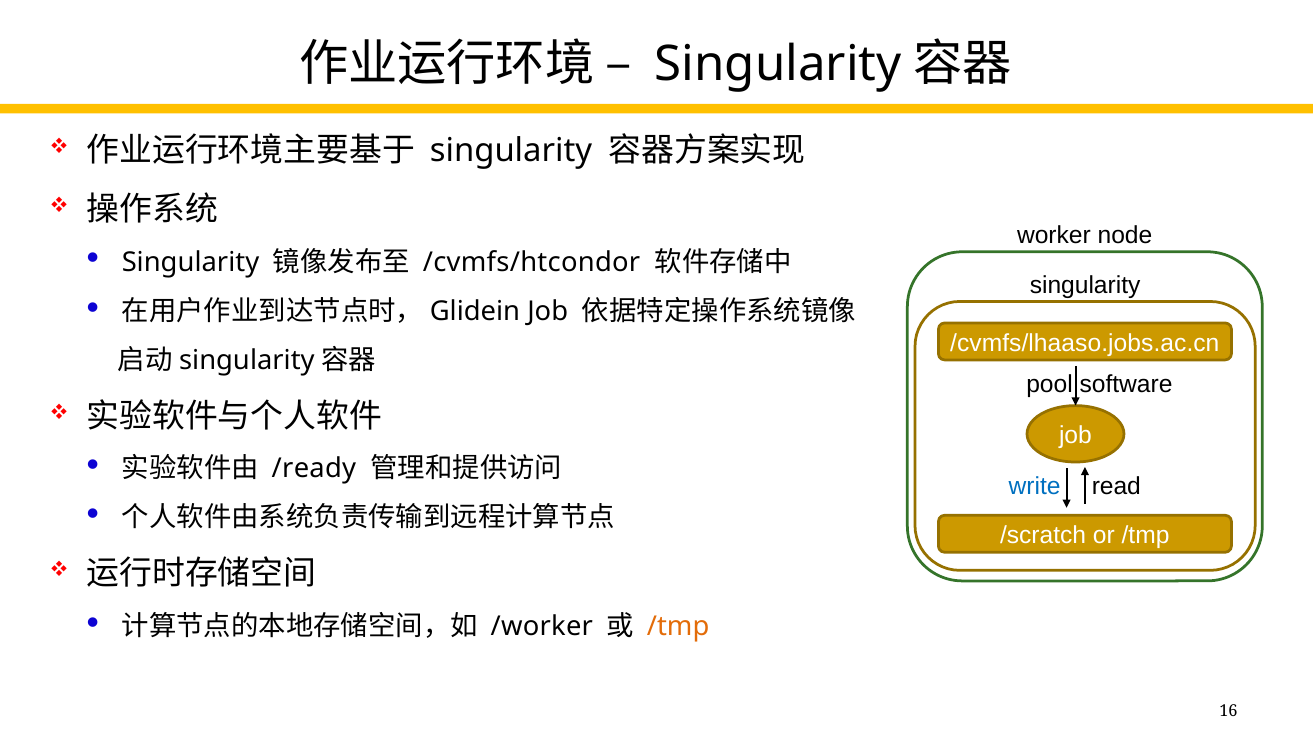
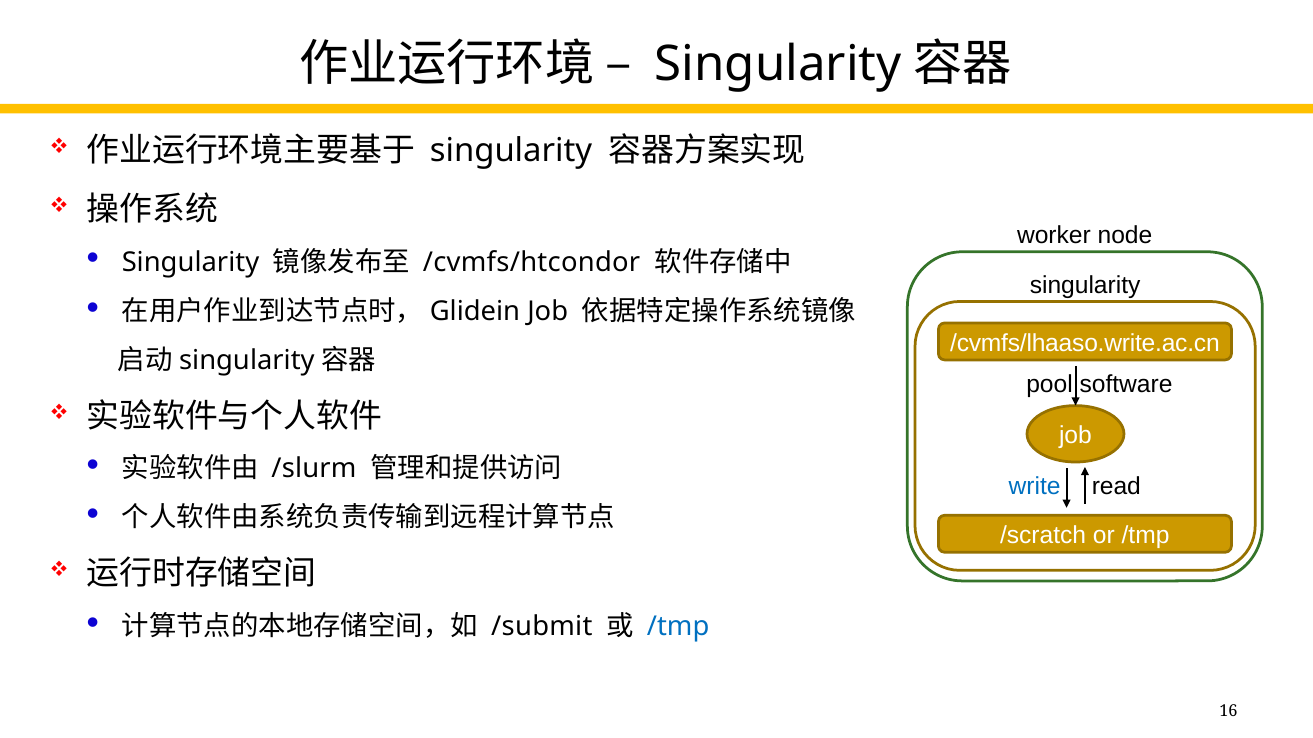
/cvmfs/lhaaso.jobs.ac.cn: /cvmfs/lhaaso.jobs.ac.cn -> /cvmfs/lhaaso.write.ac.cn
/ready: /ready -> /slurm
/worker: /worker -> /submit
/tmp at (678, 627) colour: orange -> blue
